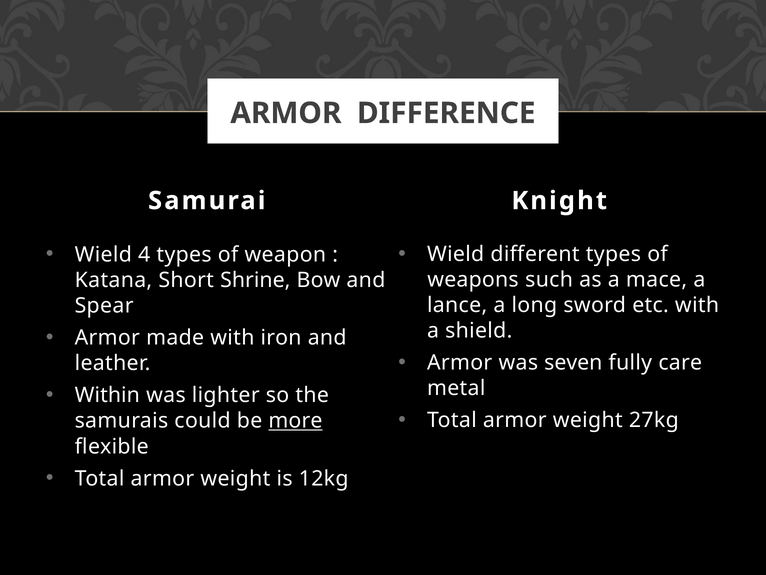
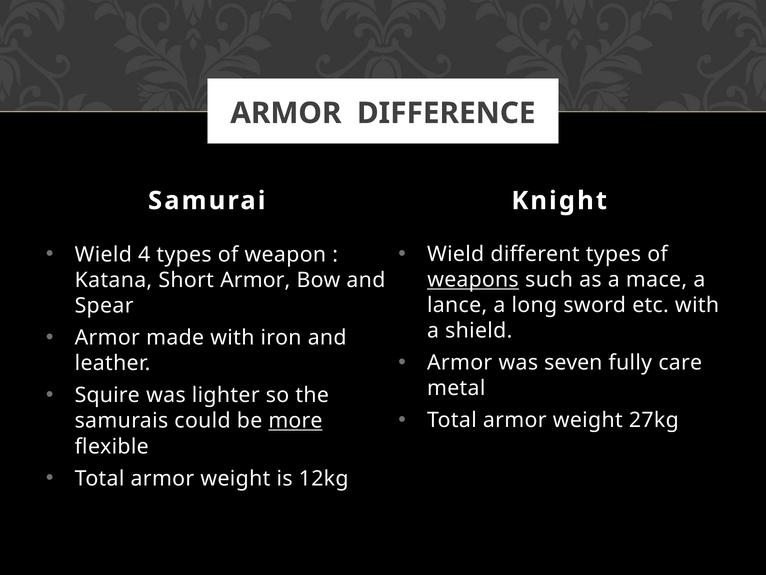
weapons underline: none -> present
Short Shrine: Shrine -> Armor
Within: Within -> Squire
